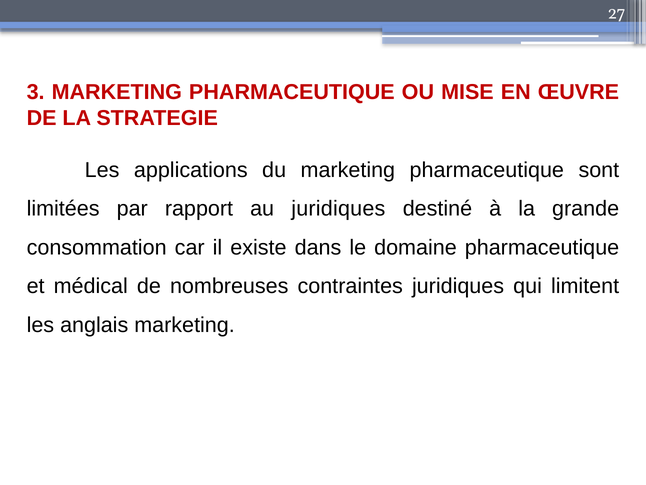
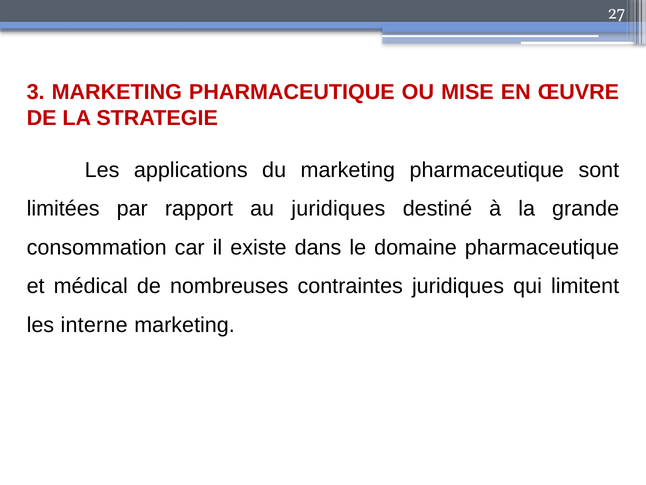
anglais: anglais -> interne
